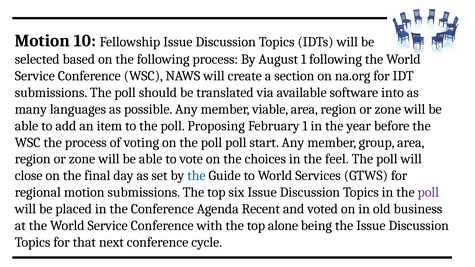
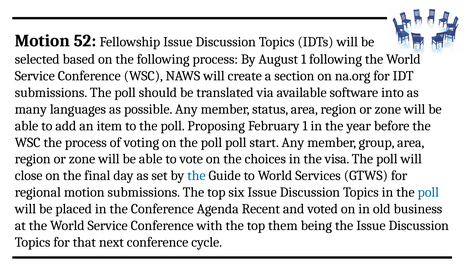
10: 10 -> 52
viable: viable -> status
feel: feel -> visa
poll at (428, 192) colour: purple -> blue
alone: alone -> them
